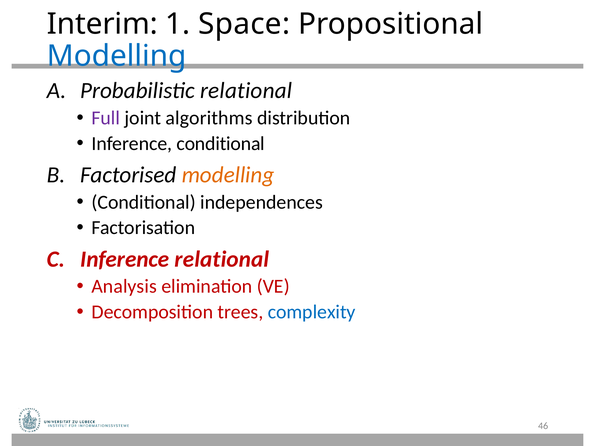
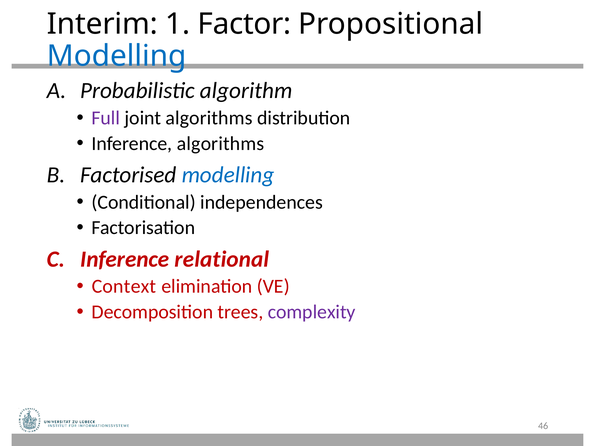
Space: Space -> Factor
Probabilistic relational: relational -> algorithm
Inference conditional: conditional -> algorithms
modelling at (228, 175) colour: orange -> blue
Analysis: Analysis -> Context
complexity colour: blue -> purple
